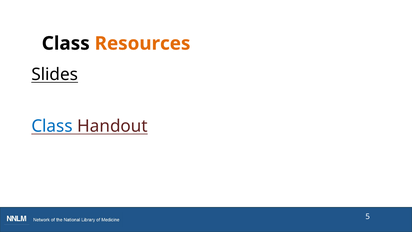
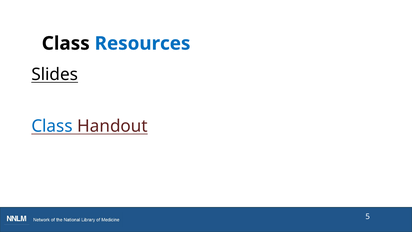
Resources colour: orange -> blue
